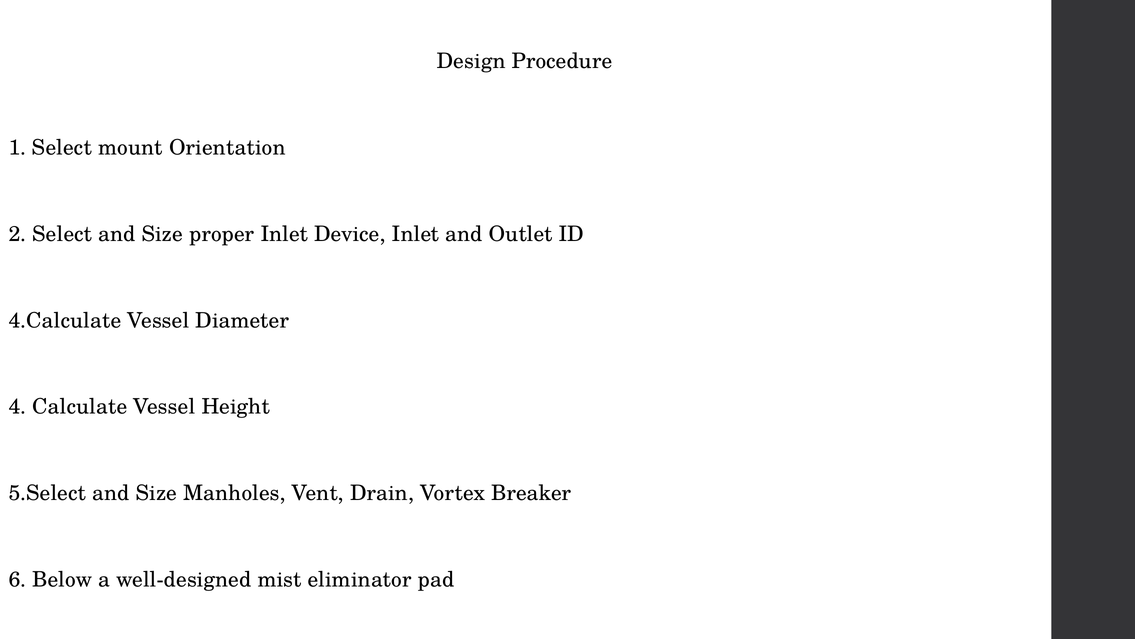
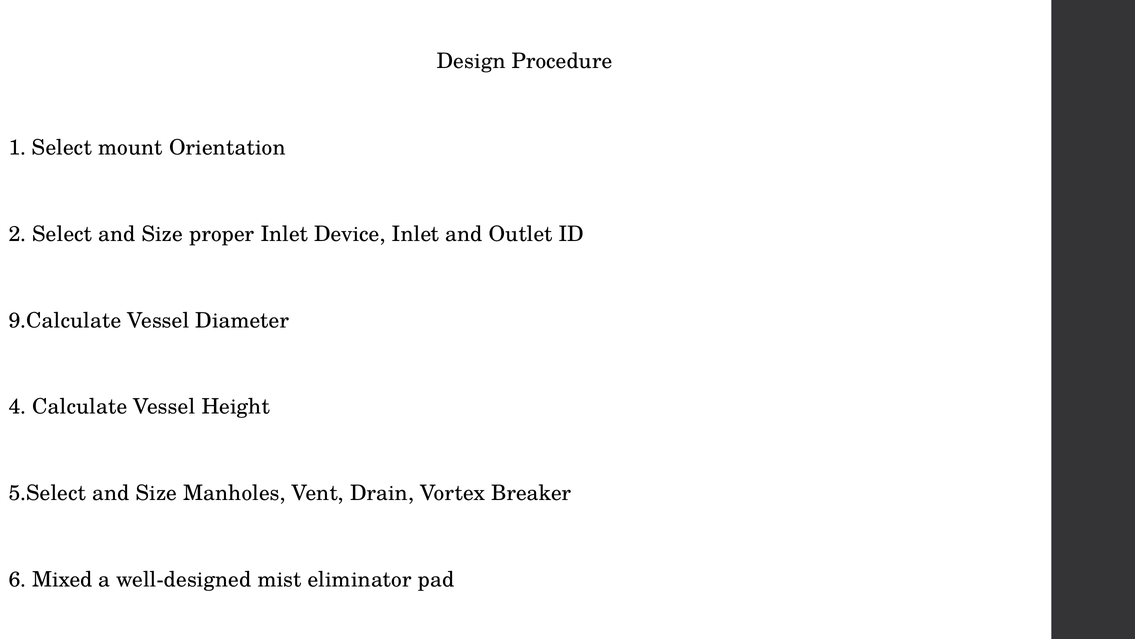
4.Calculate: 4.Calculate -> 9.Calculate
Below: Below -> Mixed
